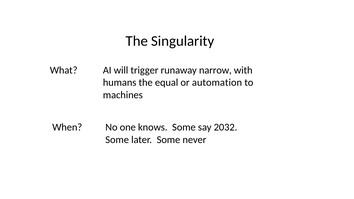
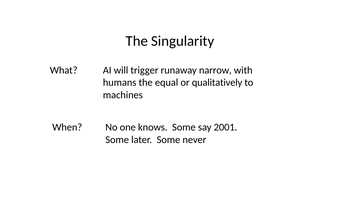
automation: automation -> qualitatively
2032: 2032 -> 2001
